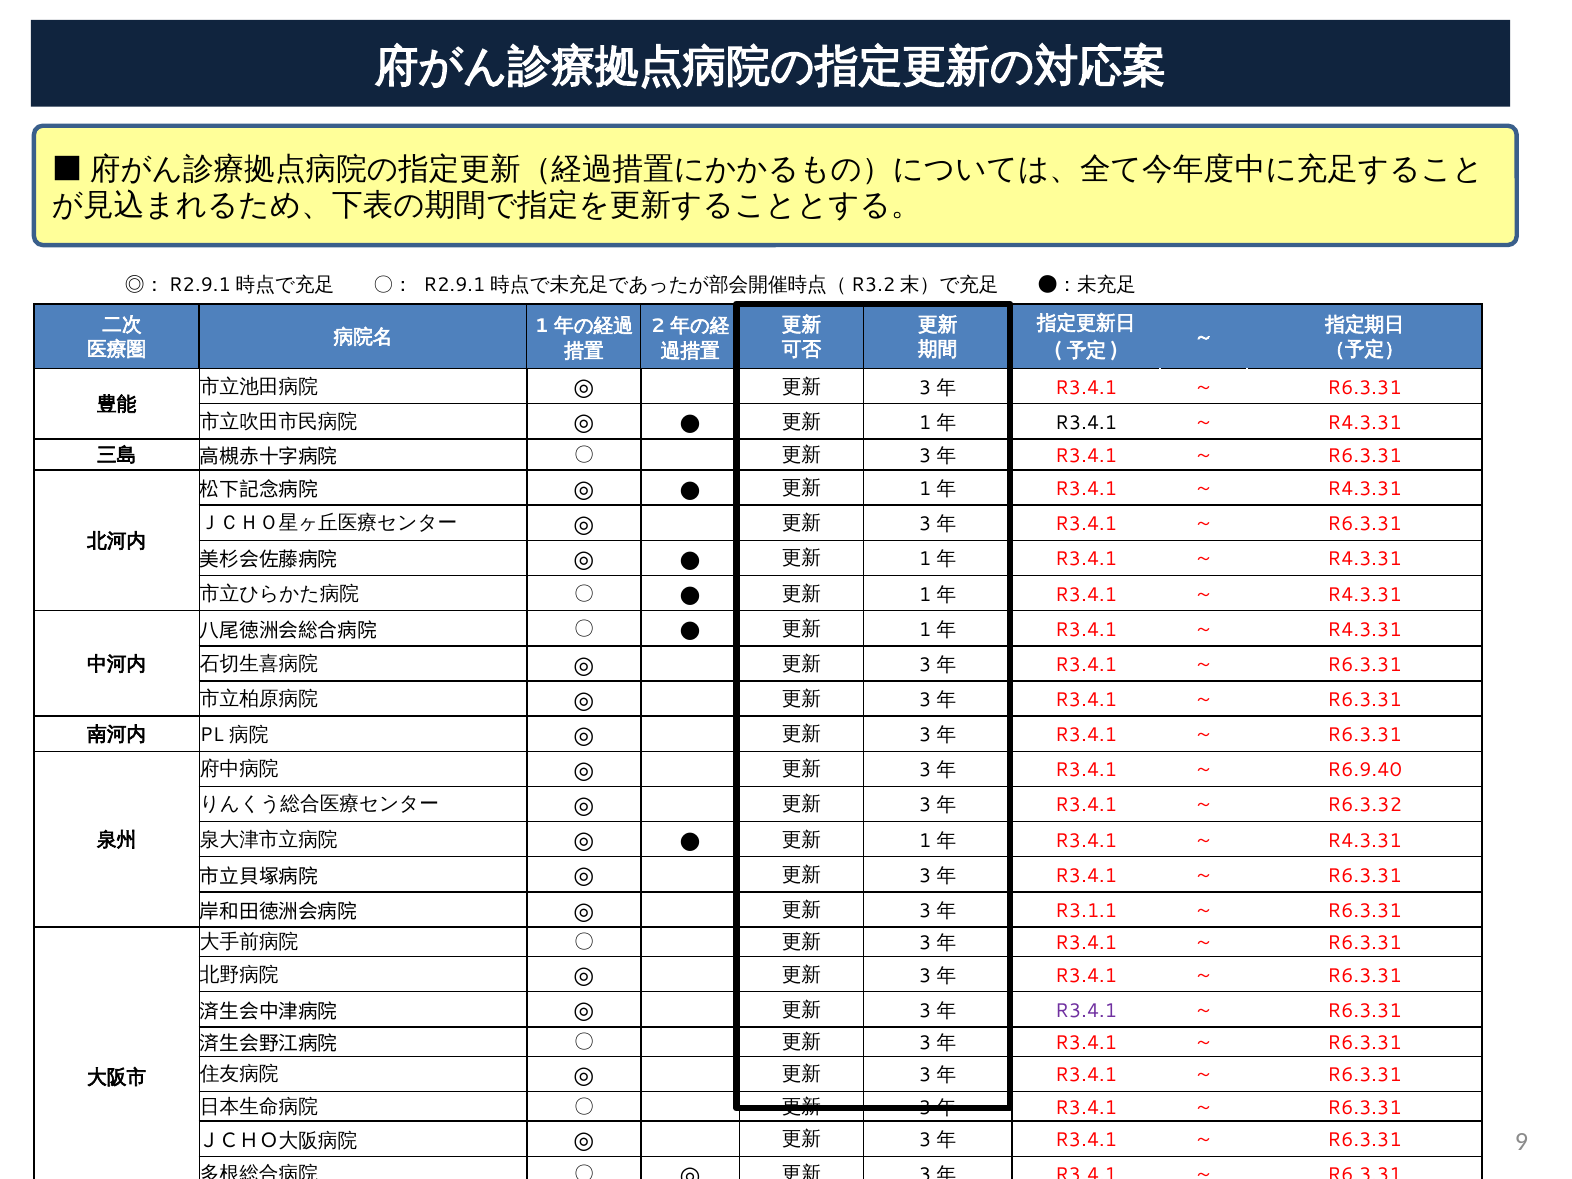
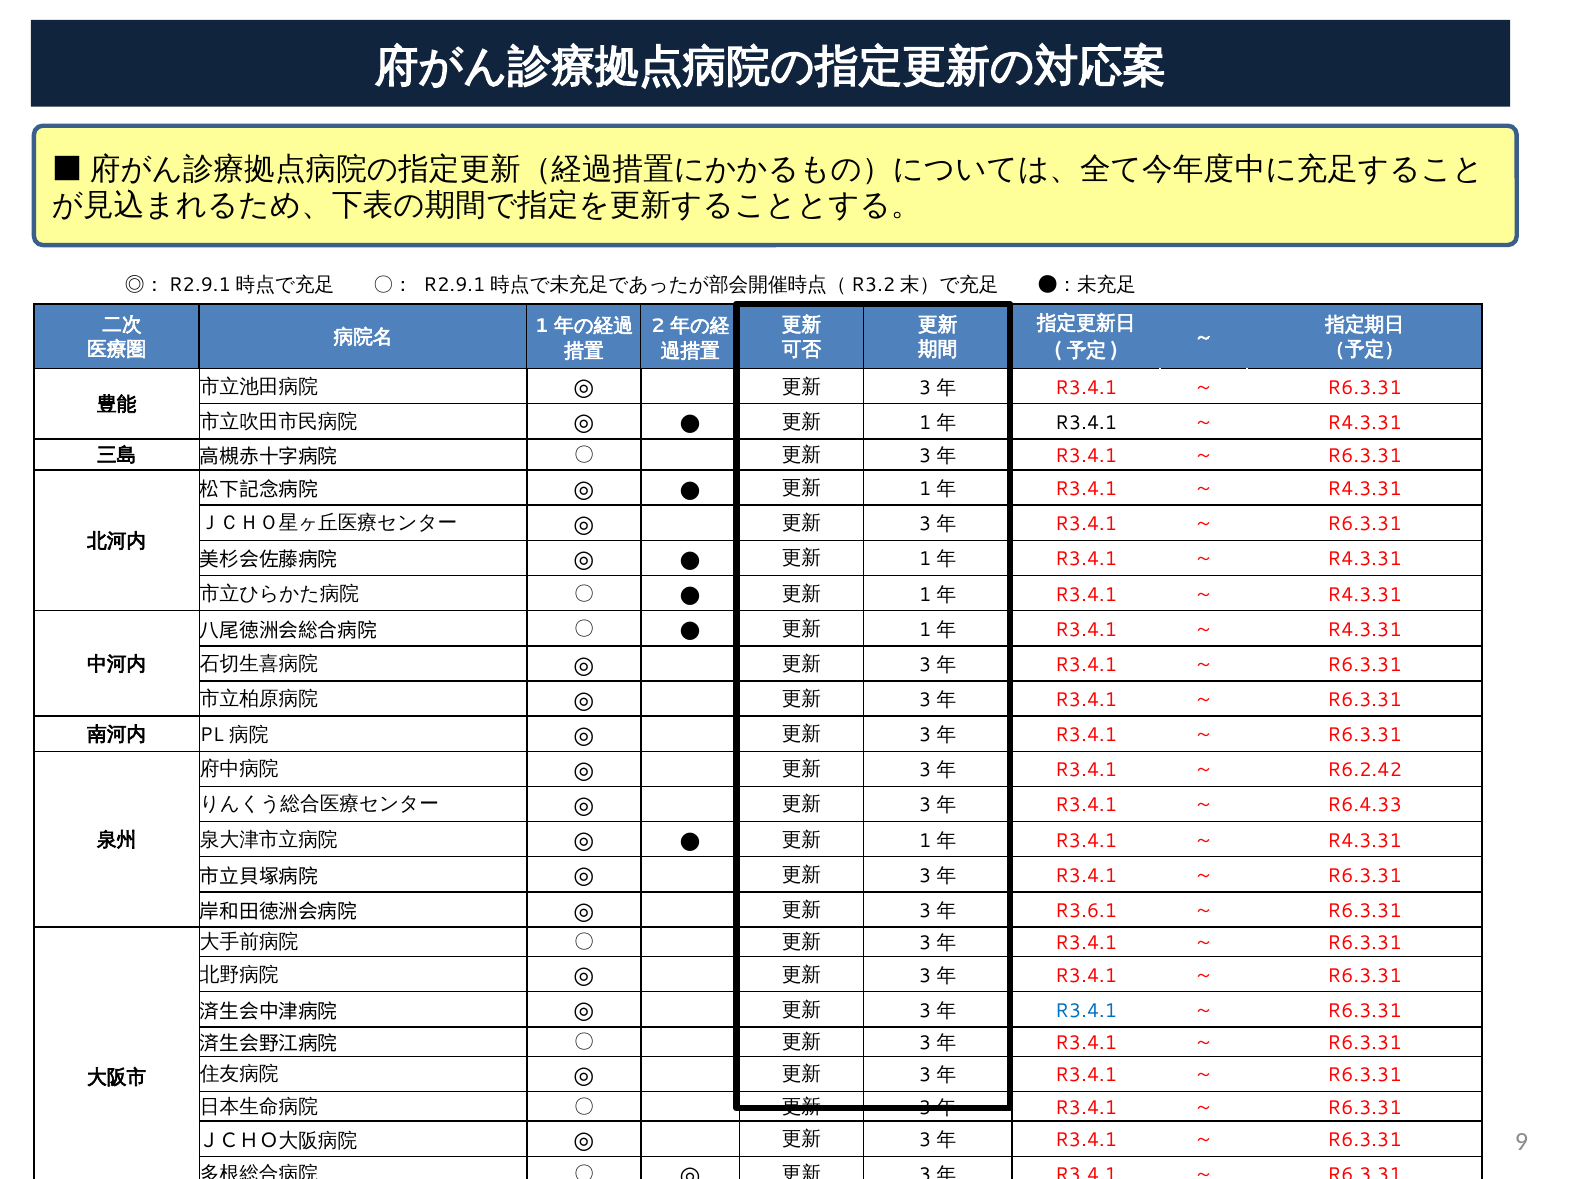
R6.9.40: R6.9.40 -> R6.2.42
R6.3.32: R6.3.32 -> R6.4.33
R3.1.1: R3.1.1 -> R3.6.1
R3.4.1 at (1086, 1011) colour: purple -> blue
